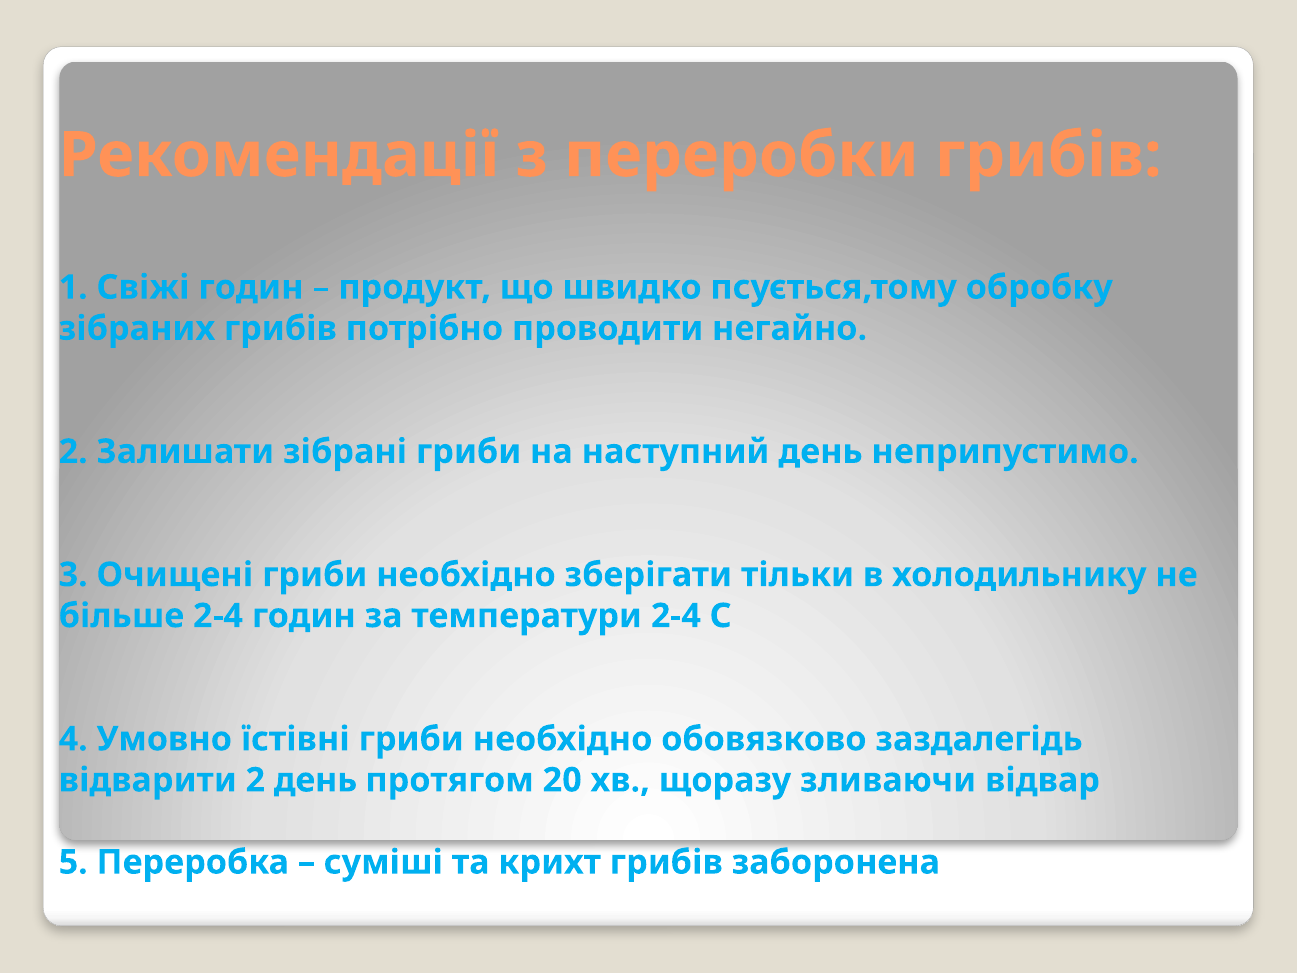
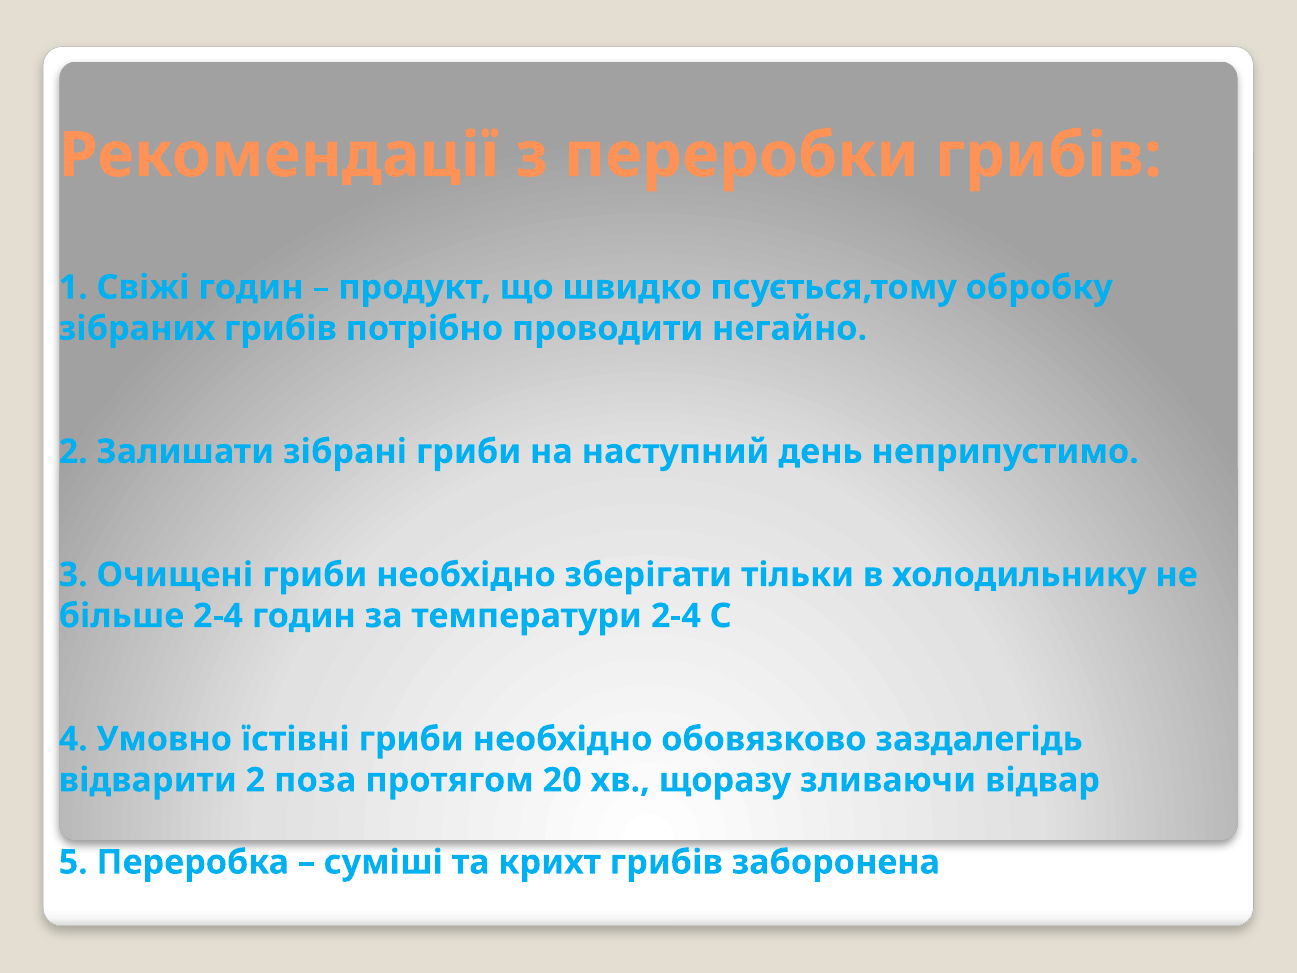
2 день: день -> поза
